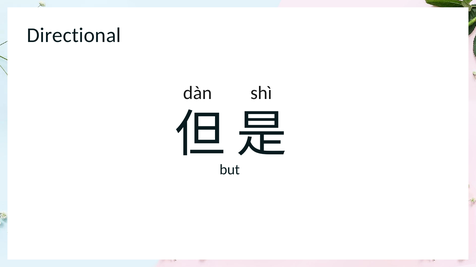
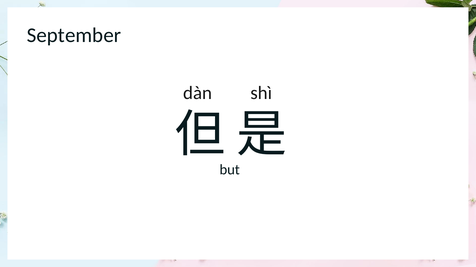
Directional: Directional -> September
